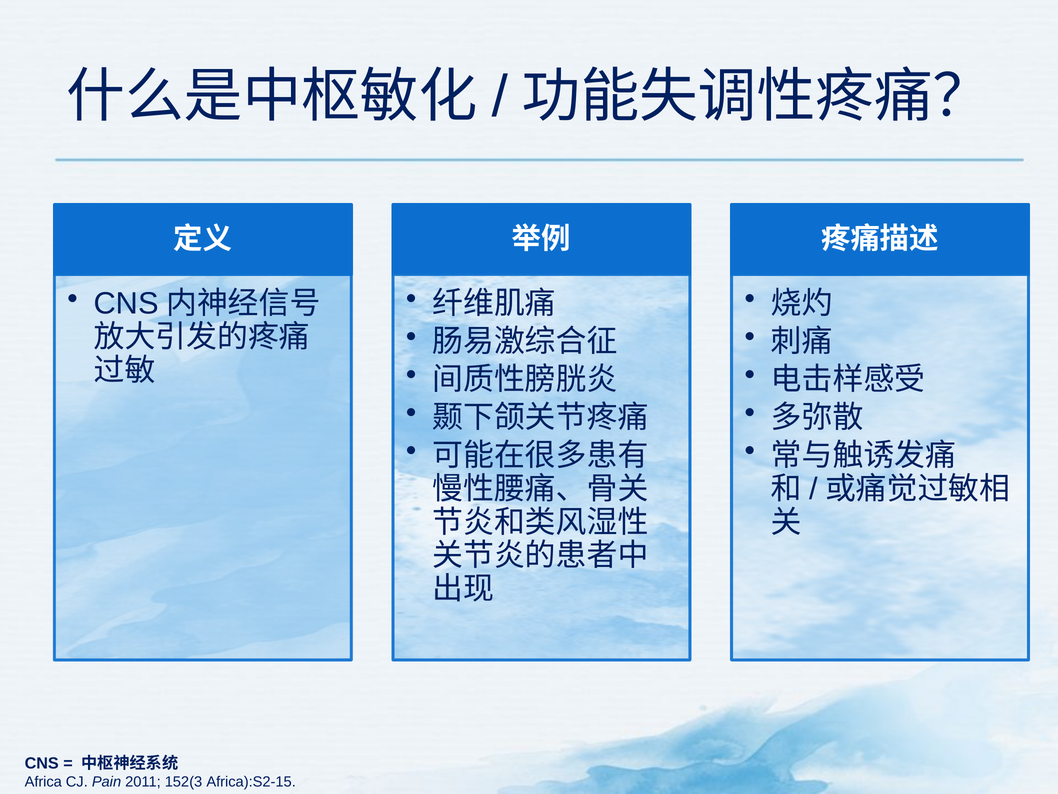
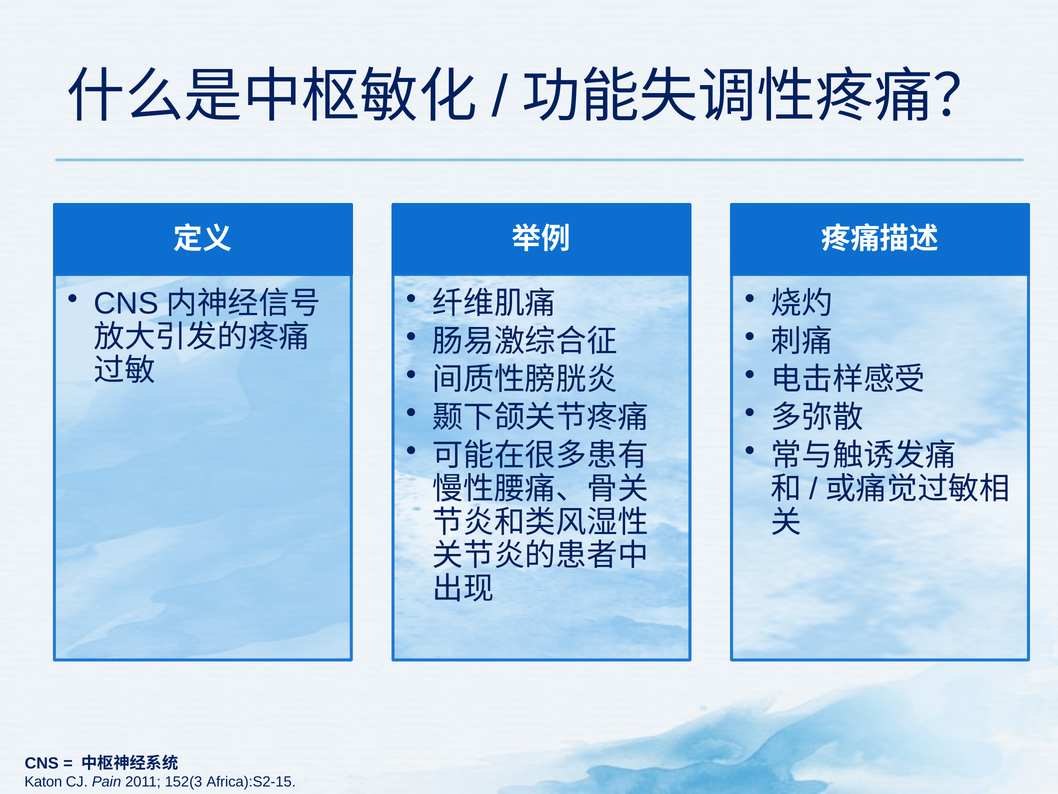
Africa: Africa -> Katon
